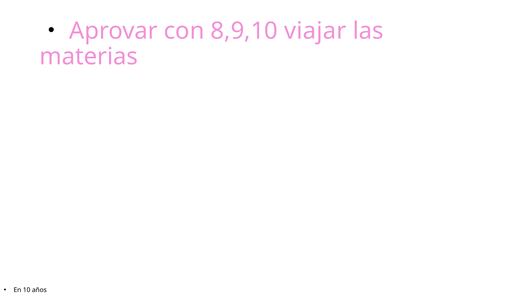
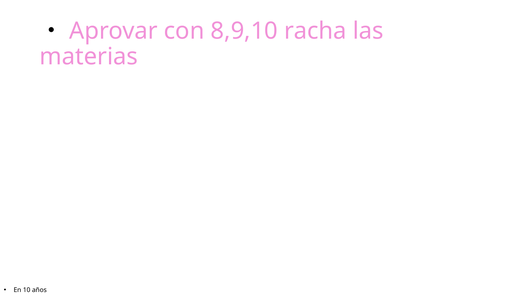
viajar: viajar -> racha
